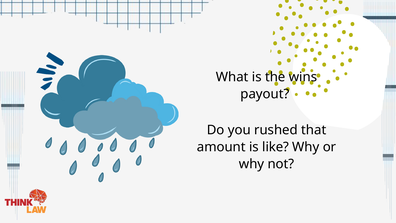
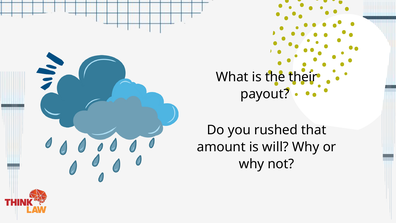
wins: wins -> their
like: like -> will
